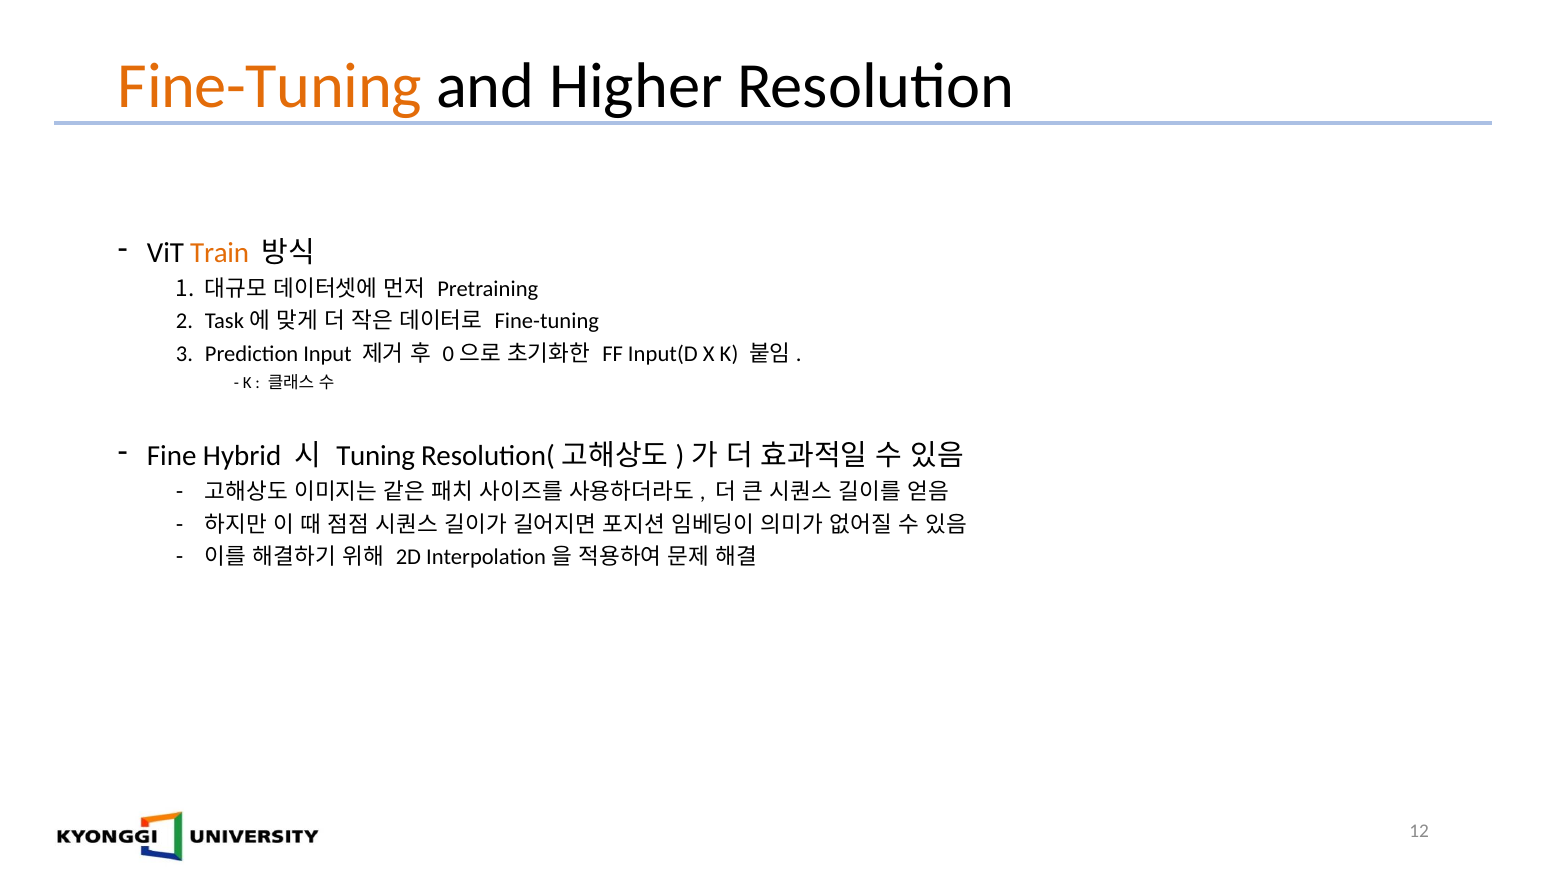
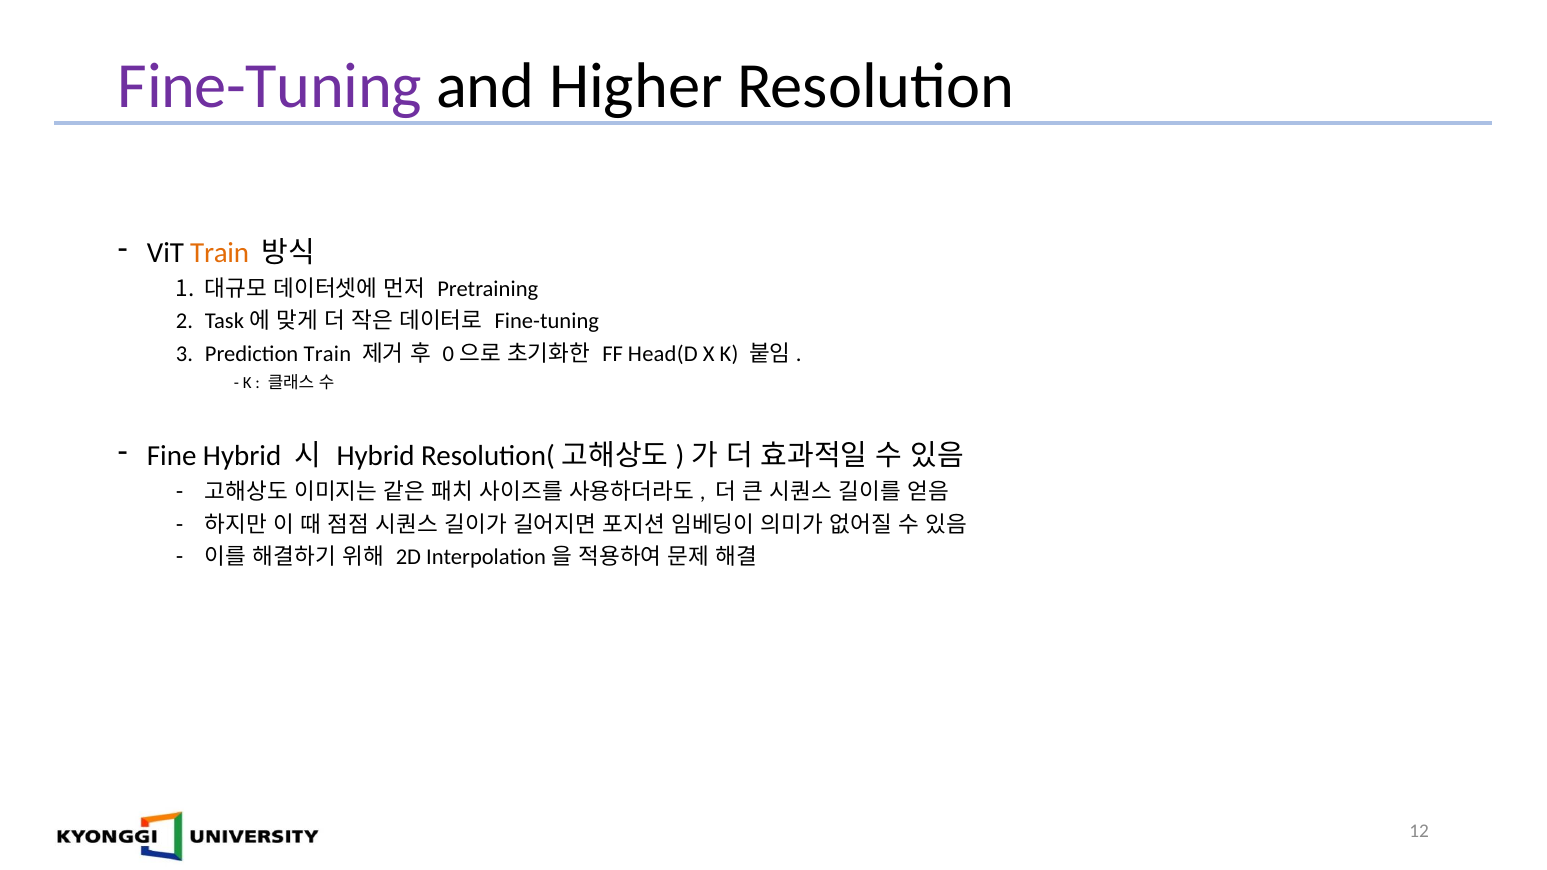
Fine-Tuning at (270, 86) colour: orange -> purple
Prediction Input: Input -> Train
Input(D: Input(D -> Head(D
Tuning at (376, 456): Tuning -> Hybrid
